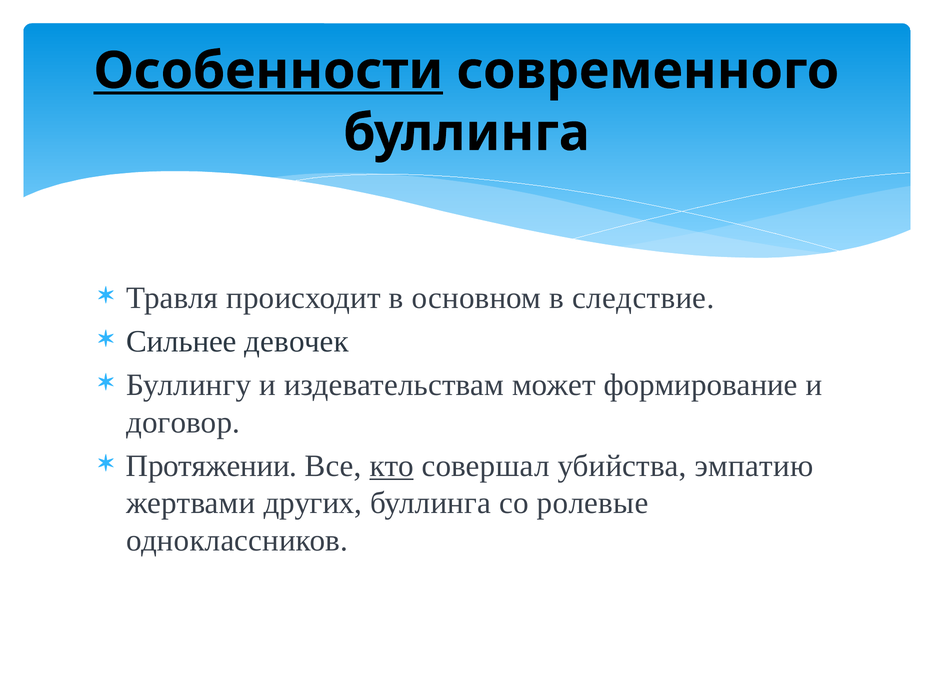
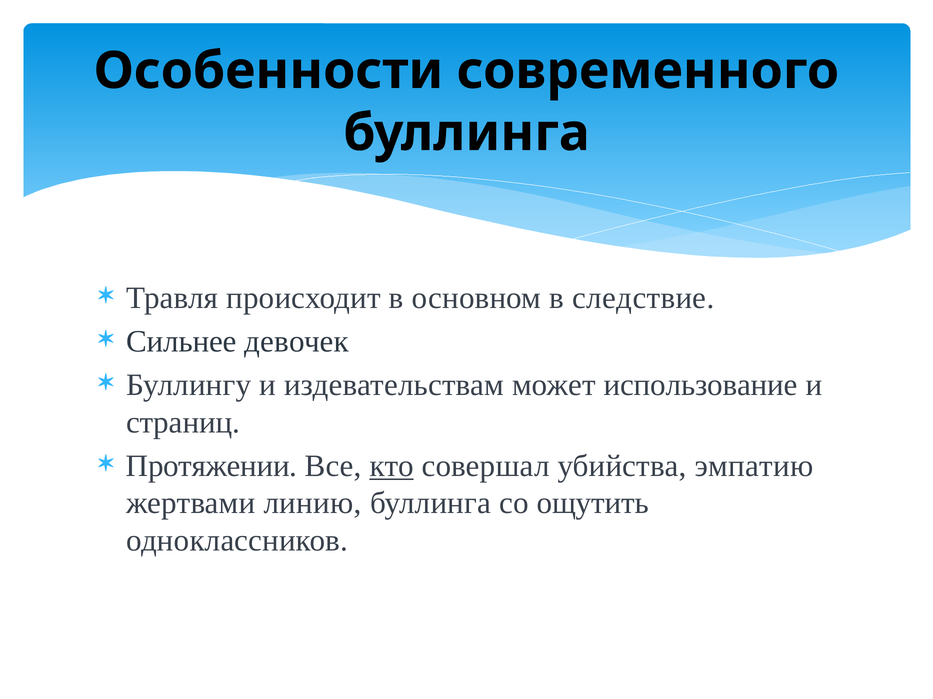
Особенности underline: present -> none
формирование: формирование -> использование
договор: договор -> страниц
других: других -> линию
ролевые: ролевые -> ощутить
